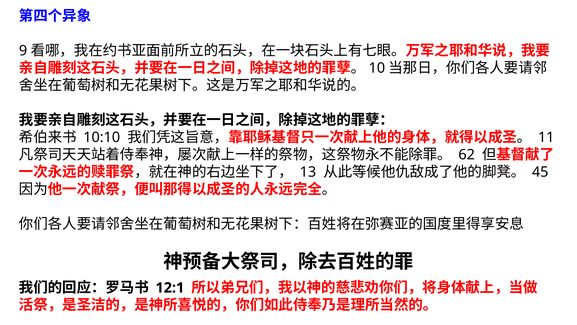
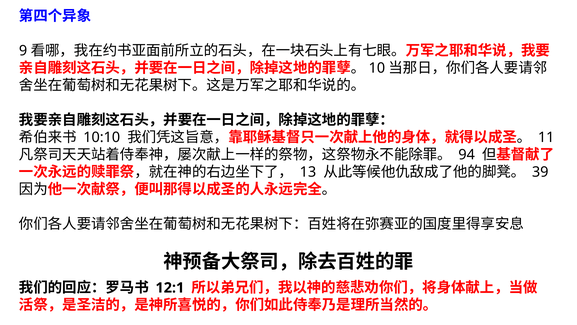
62: 62 -> 94
45: 45 -> 39
